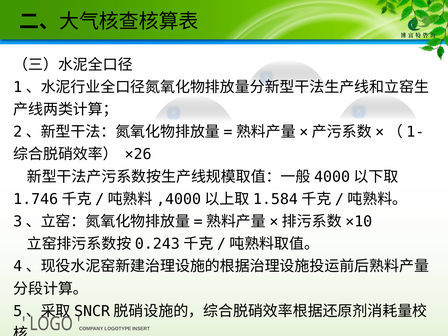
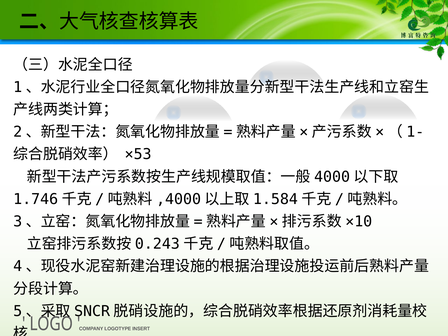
×26: ×26 -> ×53
